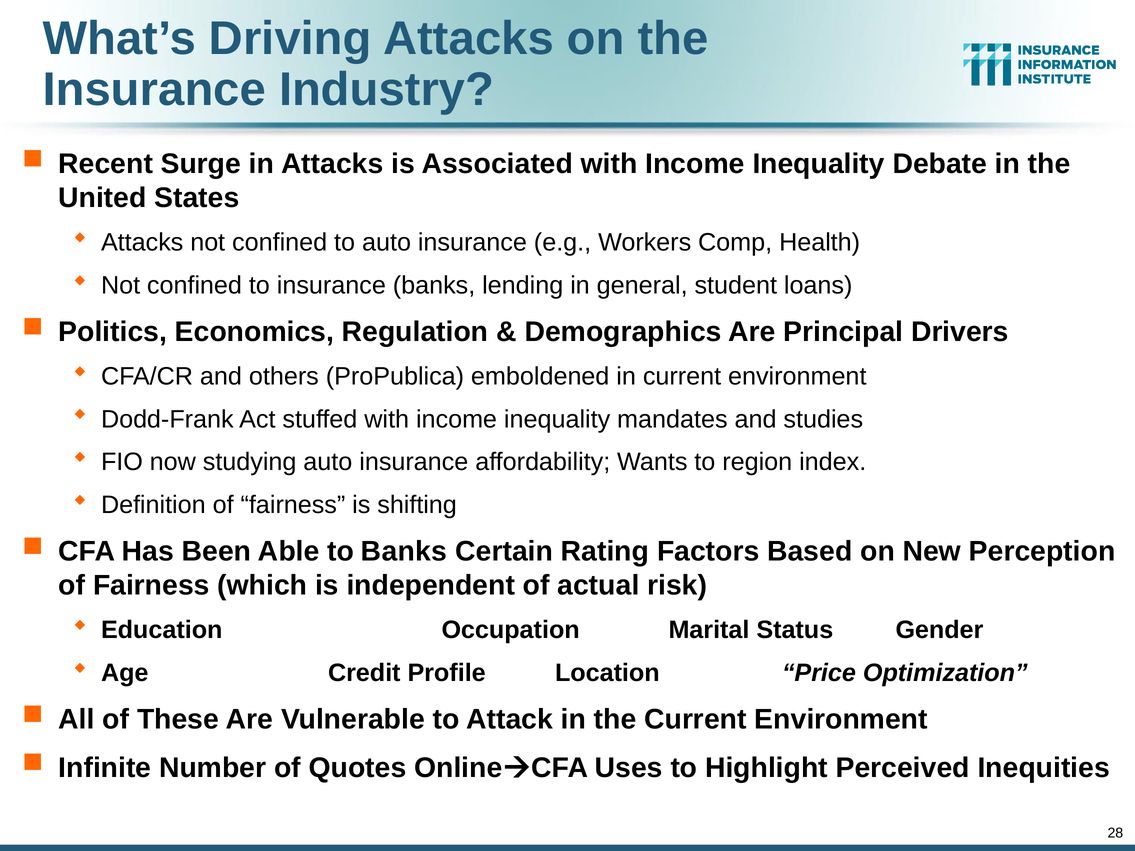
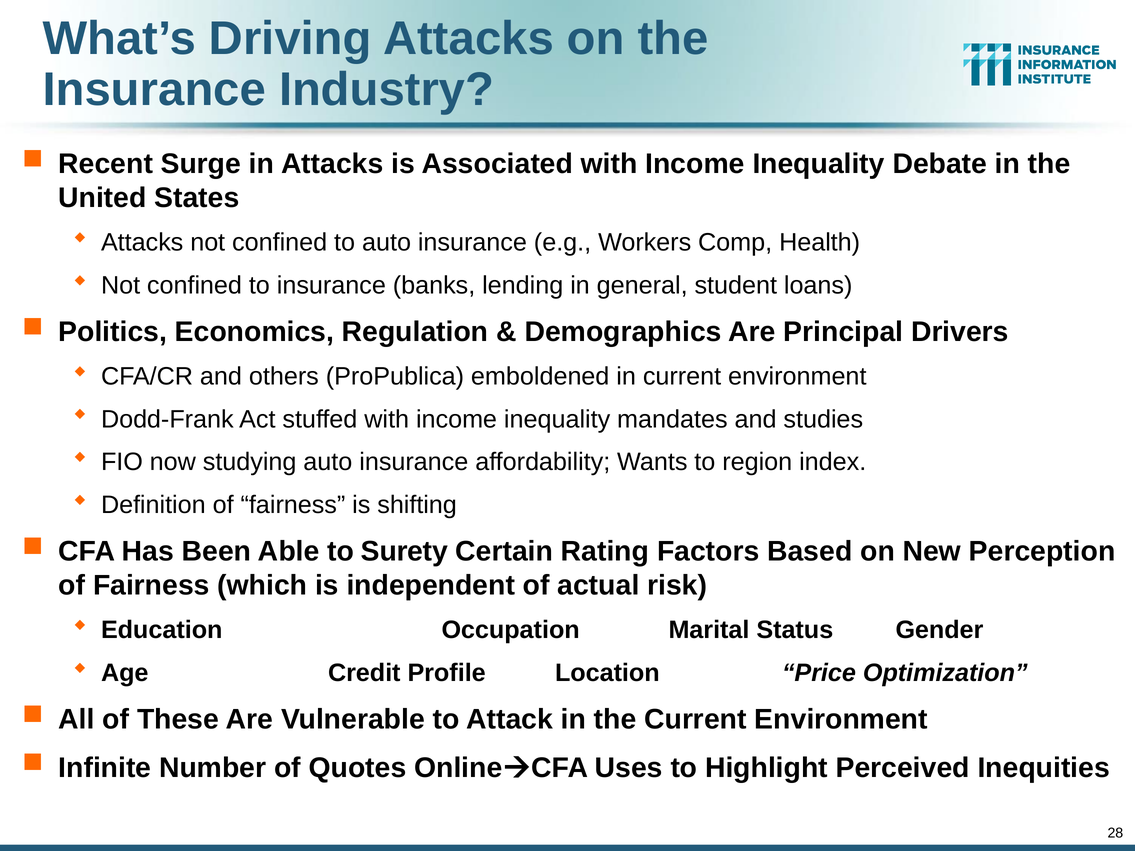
to Banks: Banks -> Surety
